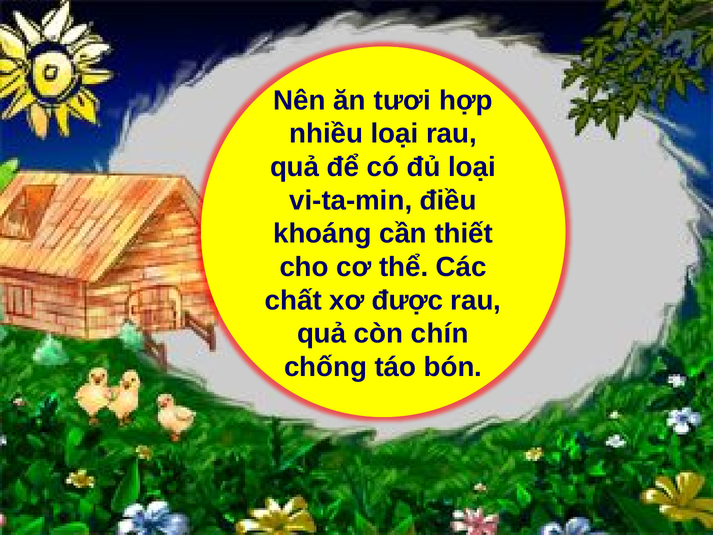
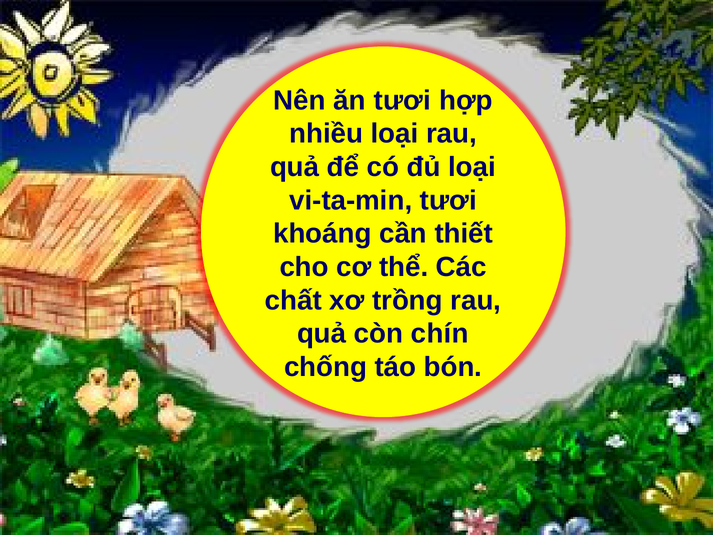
vi-ta-min điều: điều -> tươi
được: được -> trồng
